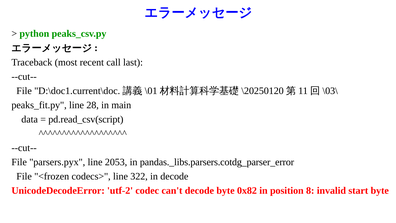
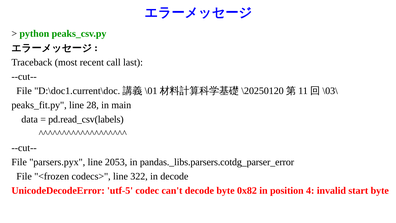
pd.read_csv(script: pd.read_csv(script -> pd.read_csv(labels
utf-2: utf-2 -> utf-5
8: 8 -> 4
